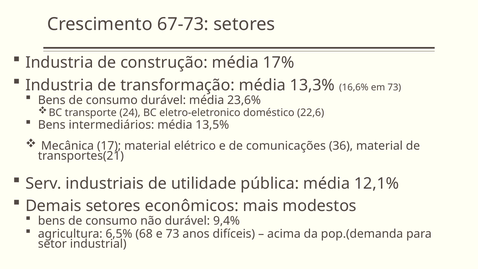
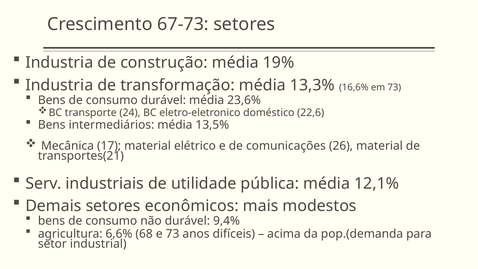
17%: 17% -> 19%
36: 36 -> 26
6,5%: 6,5% -> 6,6%
